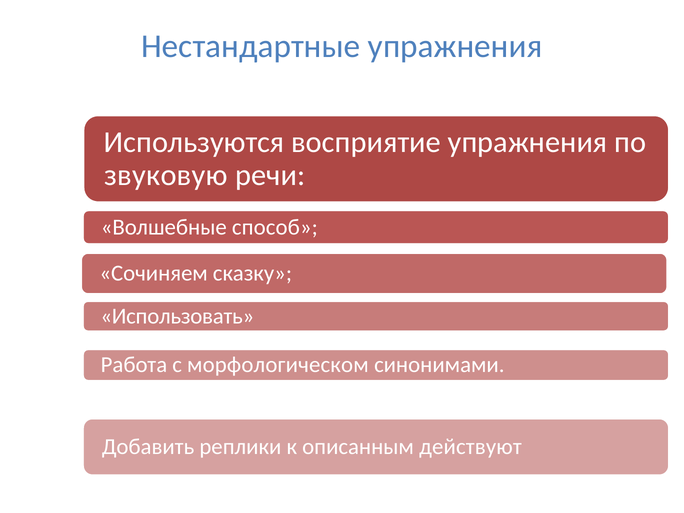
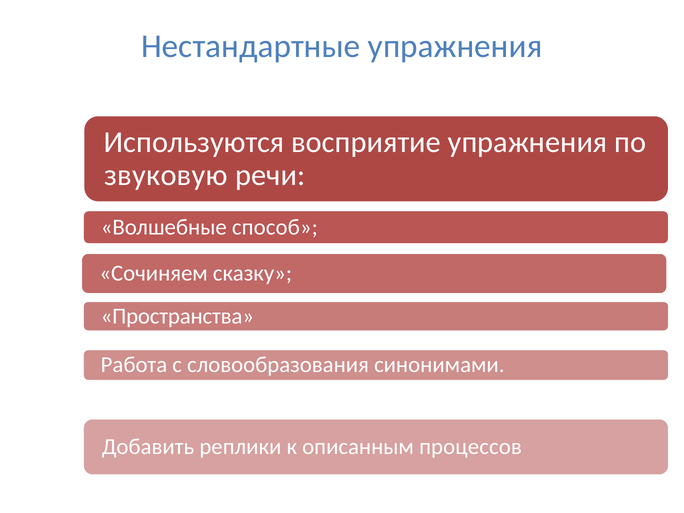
Использовать: Использовать -> Пространства
морфологическом: морфологическом -> словообразования
действуют: действуют -> процессов
